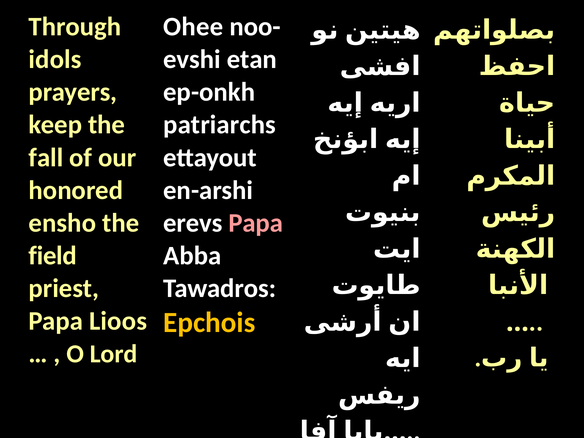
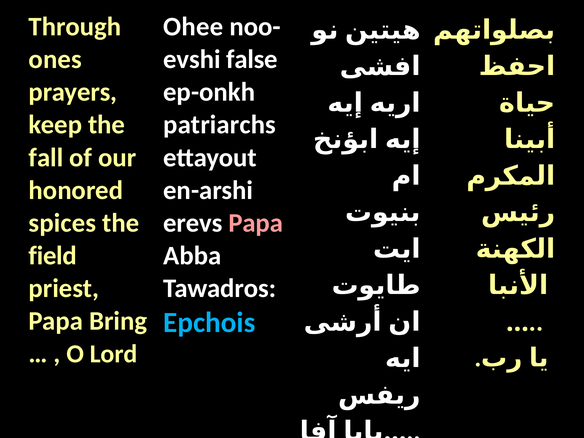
idols: idols -> ones
etan: etan -> false
ensho: ensho -> spices
Lioos: Lioos -> Bring
Epchois colour: yellow -> light blue
